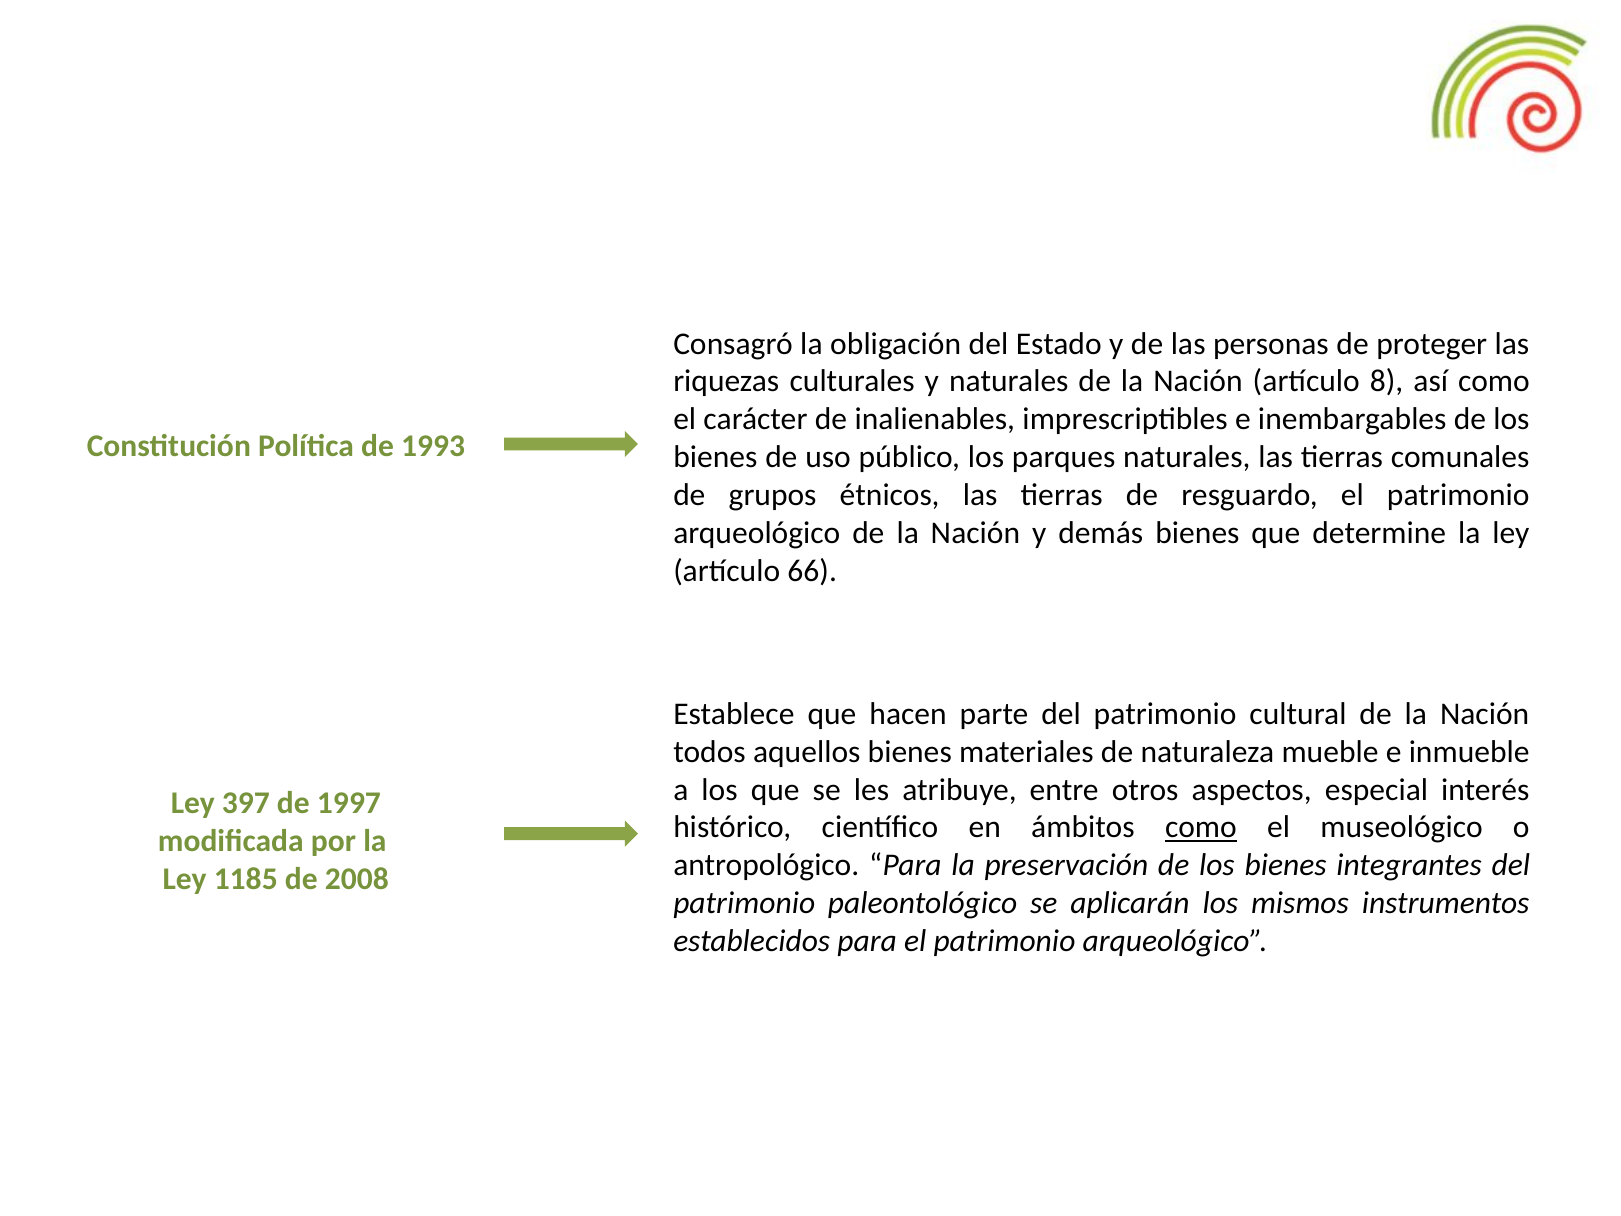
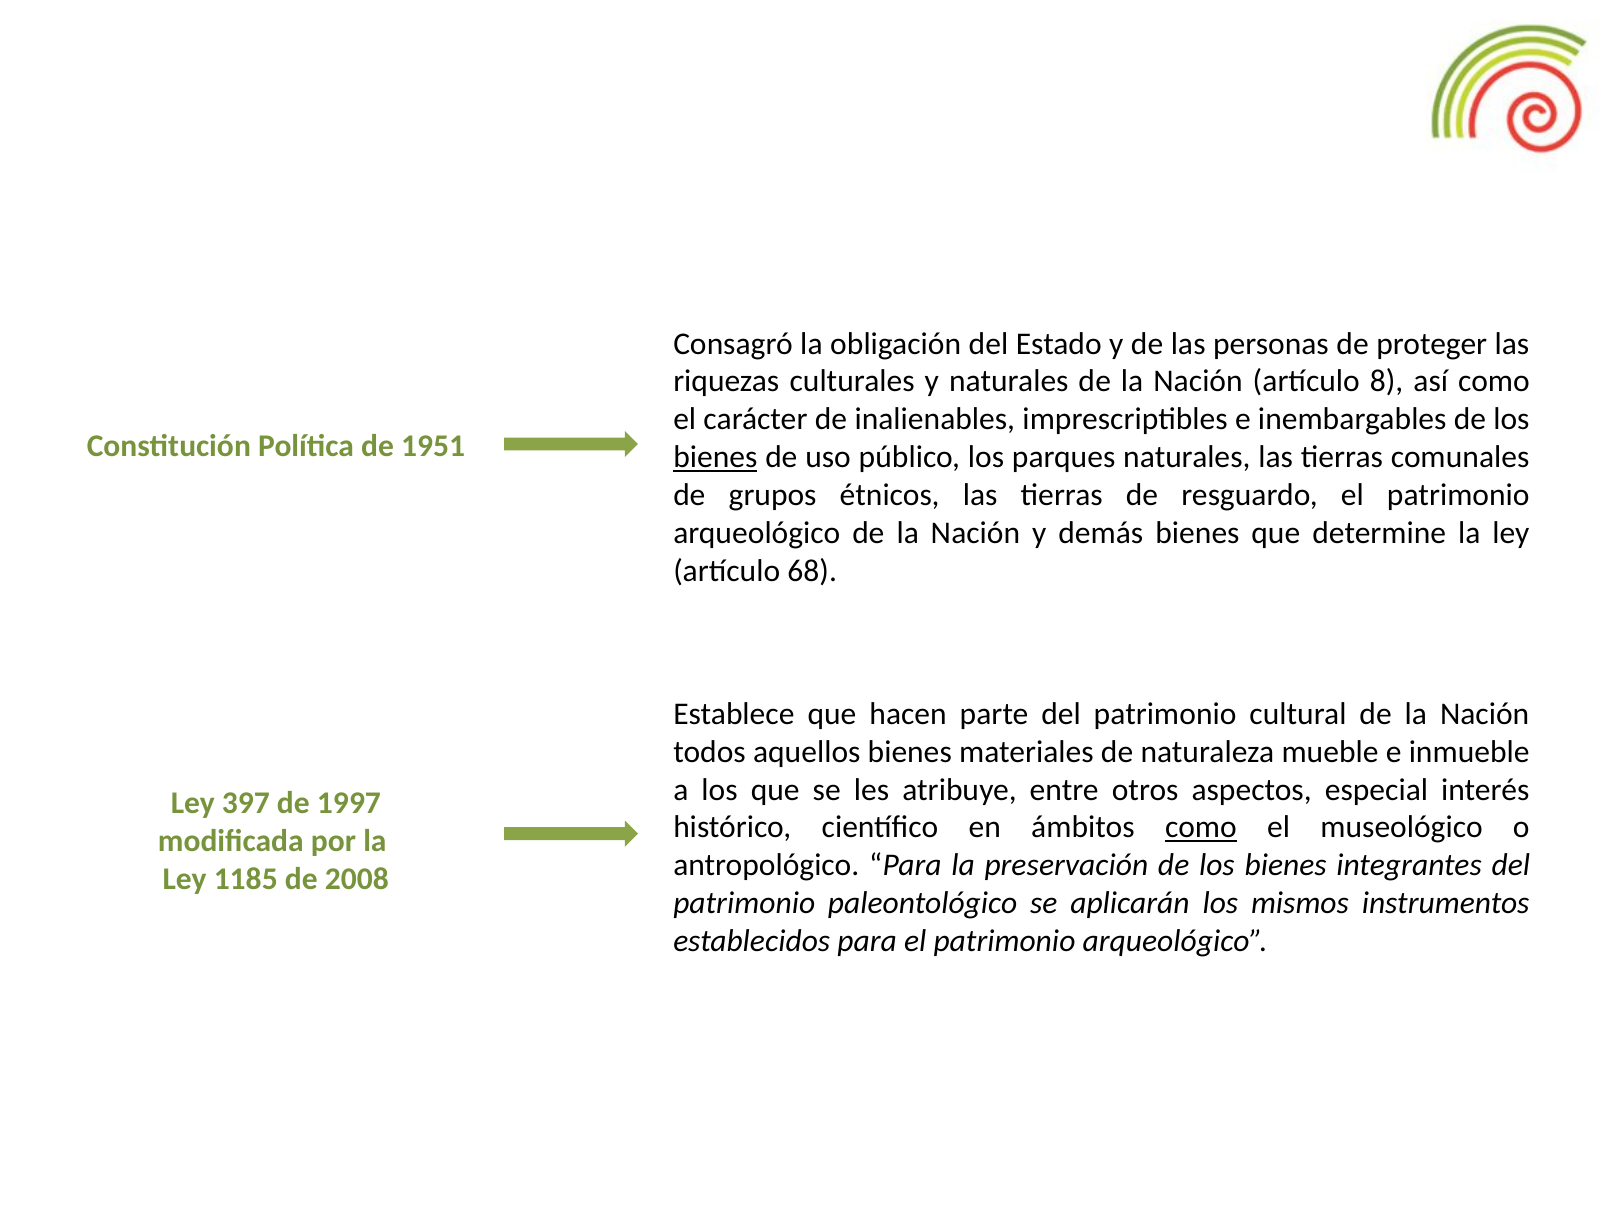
1993: 1993 -> 1951
bienes at (715, 457) underline: none -> present
66: 66 -> 68
